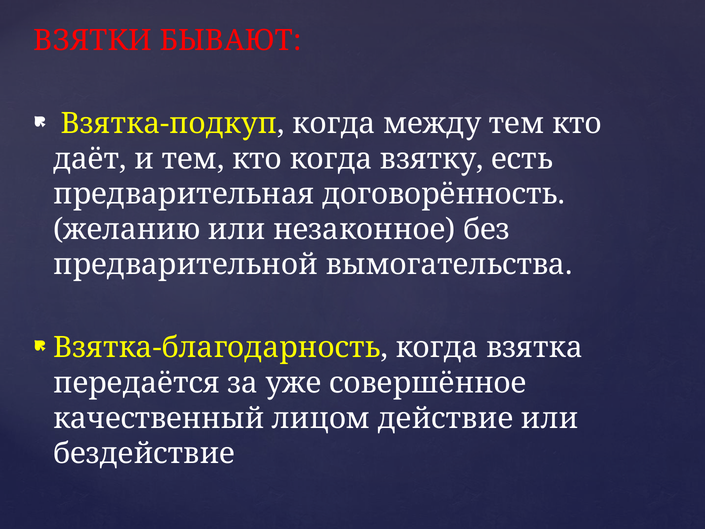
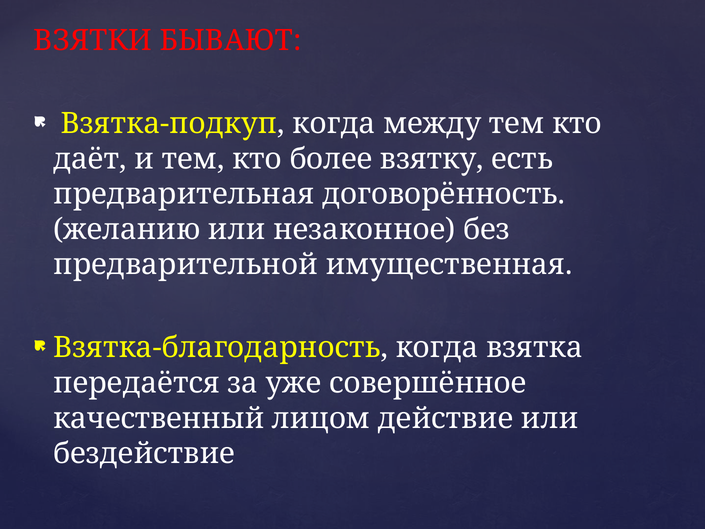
кто когда: когда -> более
вымогательства: вымогательства -> имущественная
